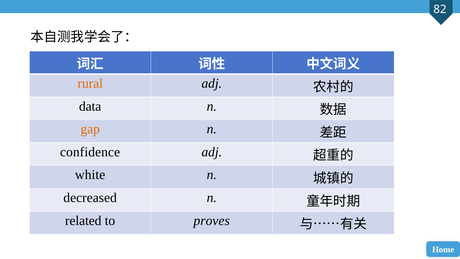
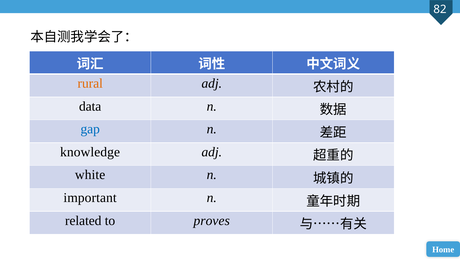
gap colour: orange -> blue
confidence: confidence -> knowledge
decreased: decreased -> important
